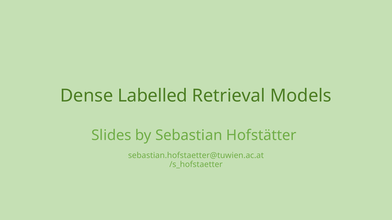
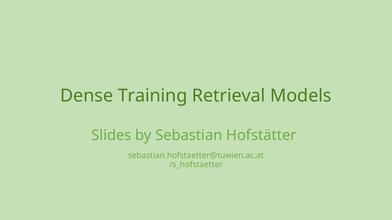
Labelled: Labelled -> Training
